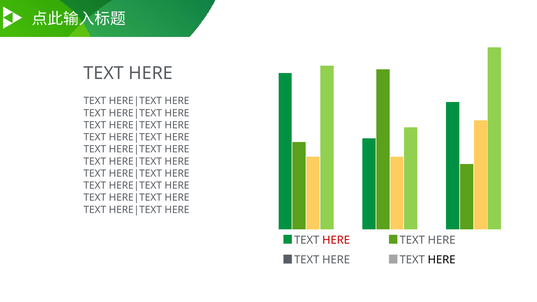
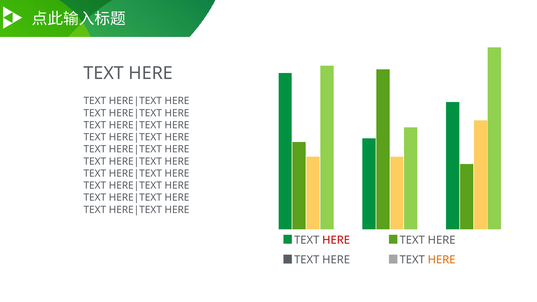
HERE at (442, 260) colour: black -> orange
